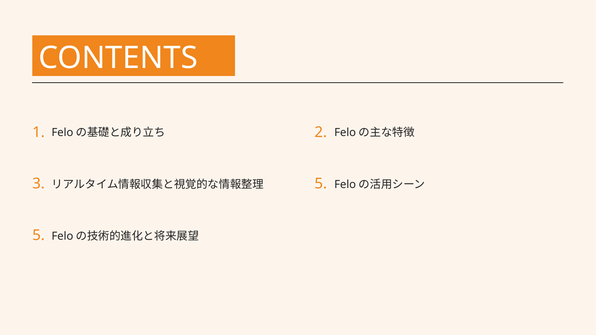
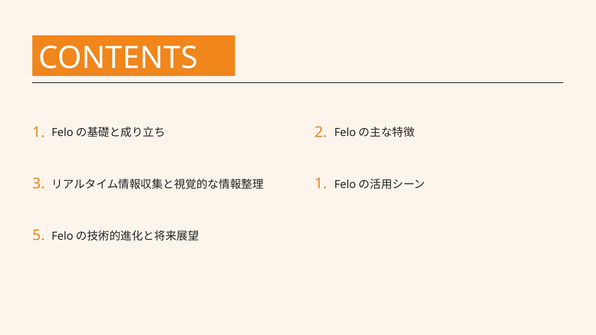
3 5: 5 -> 1
